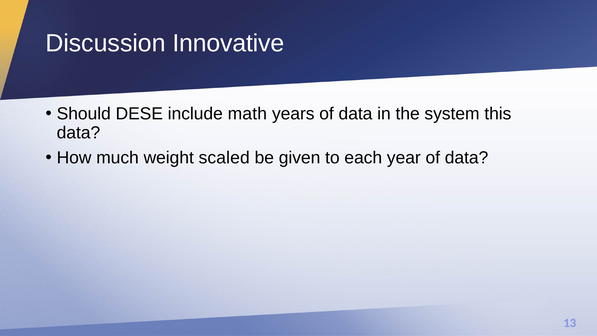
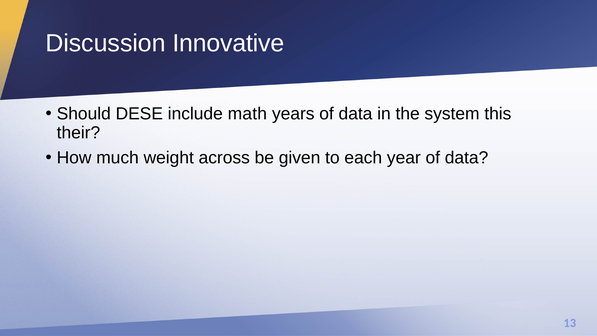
data at (78, 133): data -> their
scaled: scaled -> across
